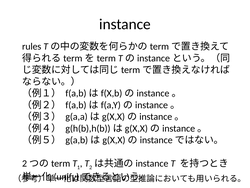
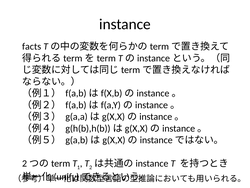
rules: rules -> facts
